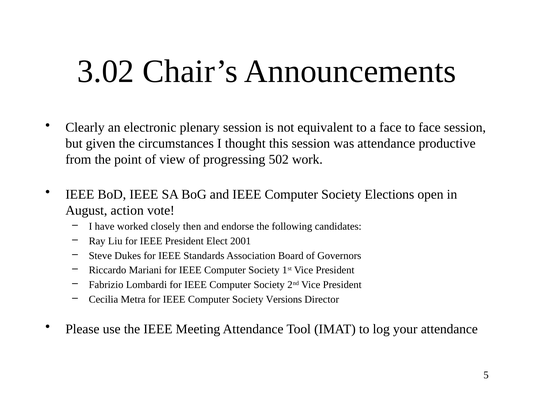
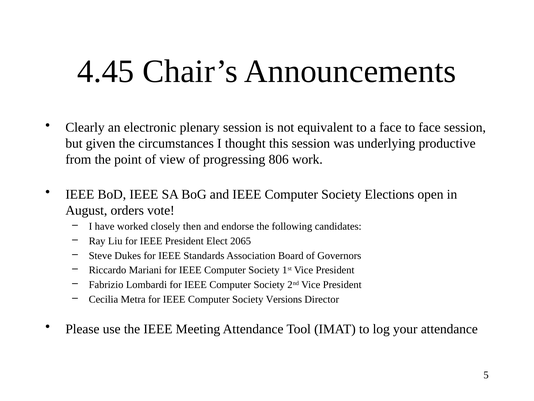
3.02: 3.02 -> 4.45
was attendance: attendance -> underlying
502: 502 -> 806
action: action -> orders
2001: 2001 -> 2065
